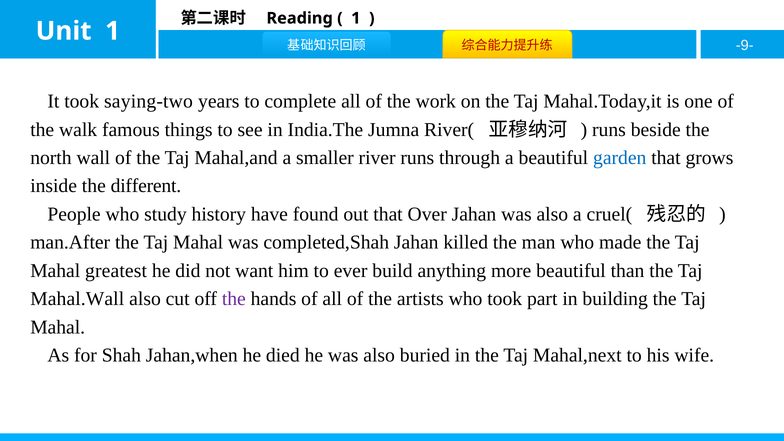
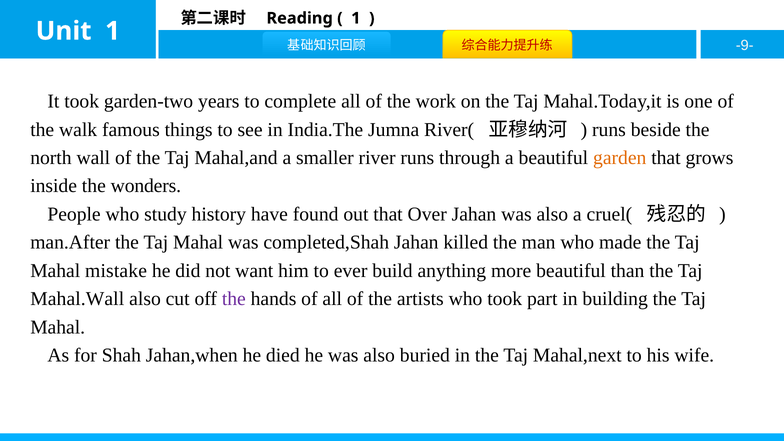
saying-two: saying-two -> garden-two
garden colour: blue -> orange
different: different -> wonders
greatest: greatest -> mistake
